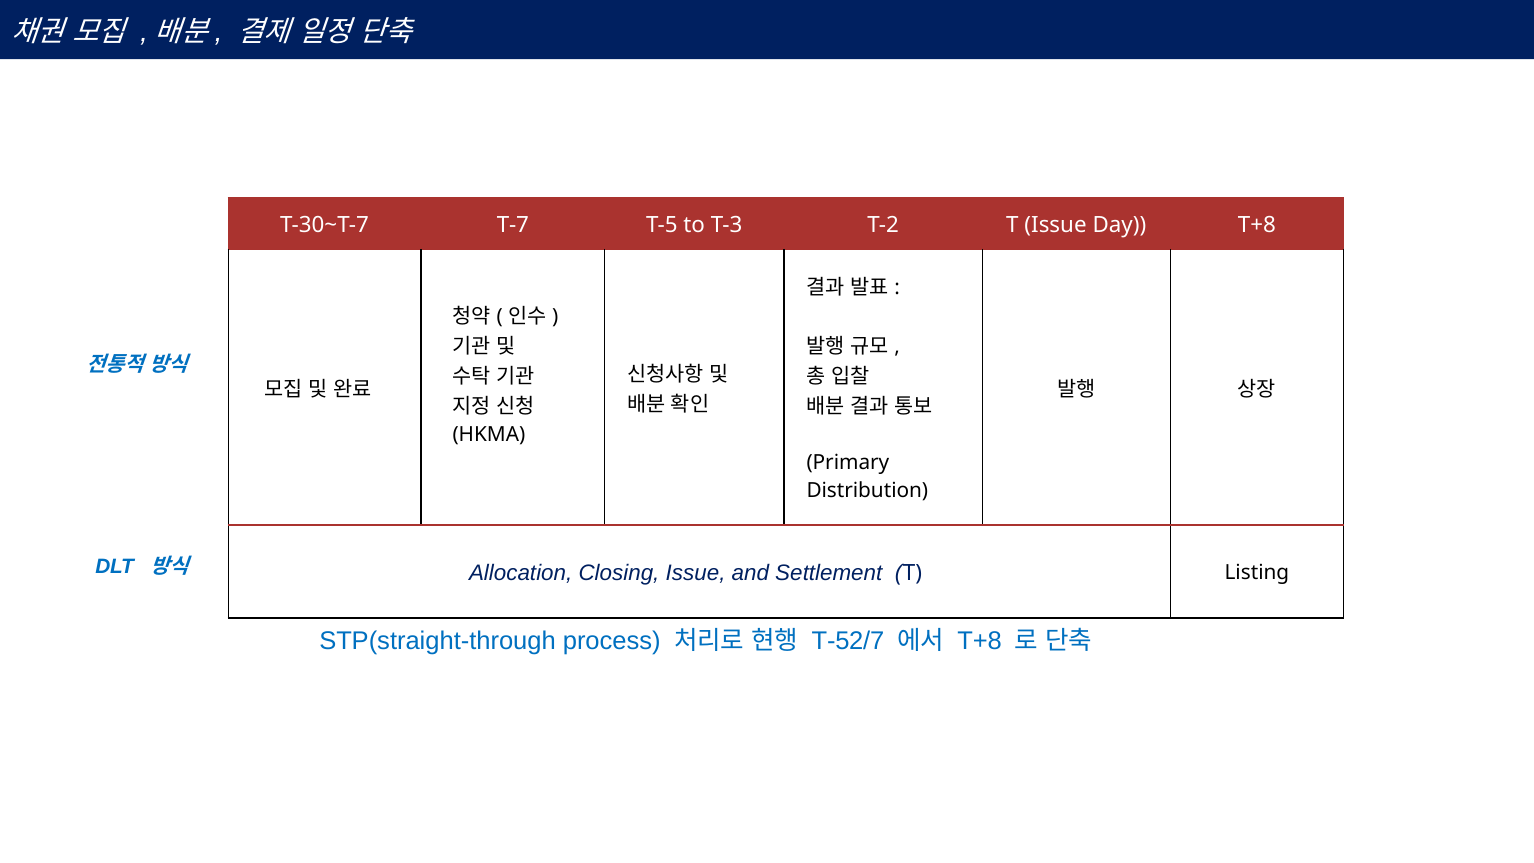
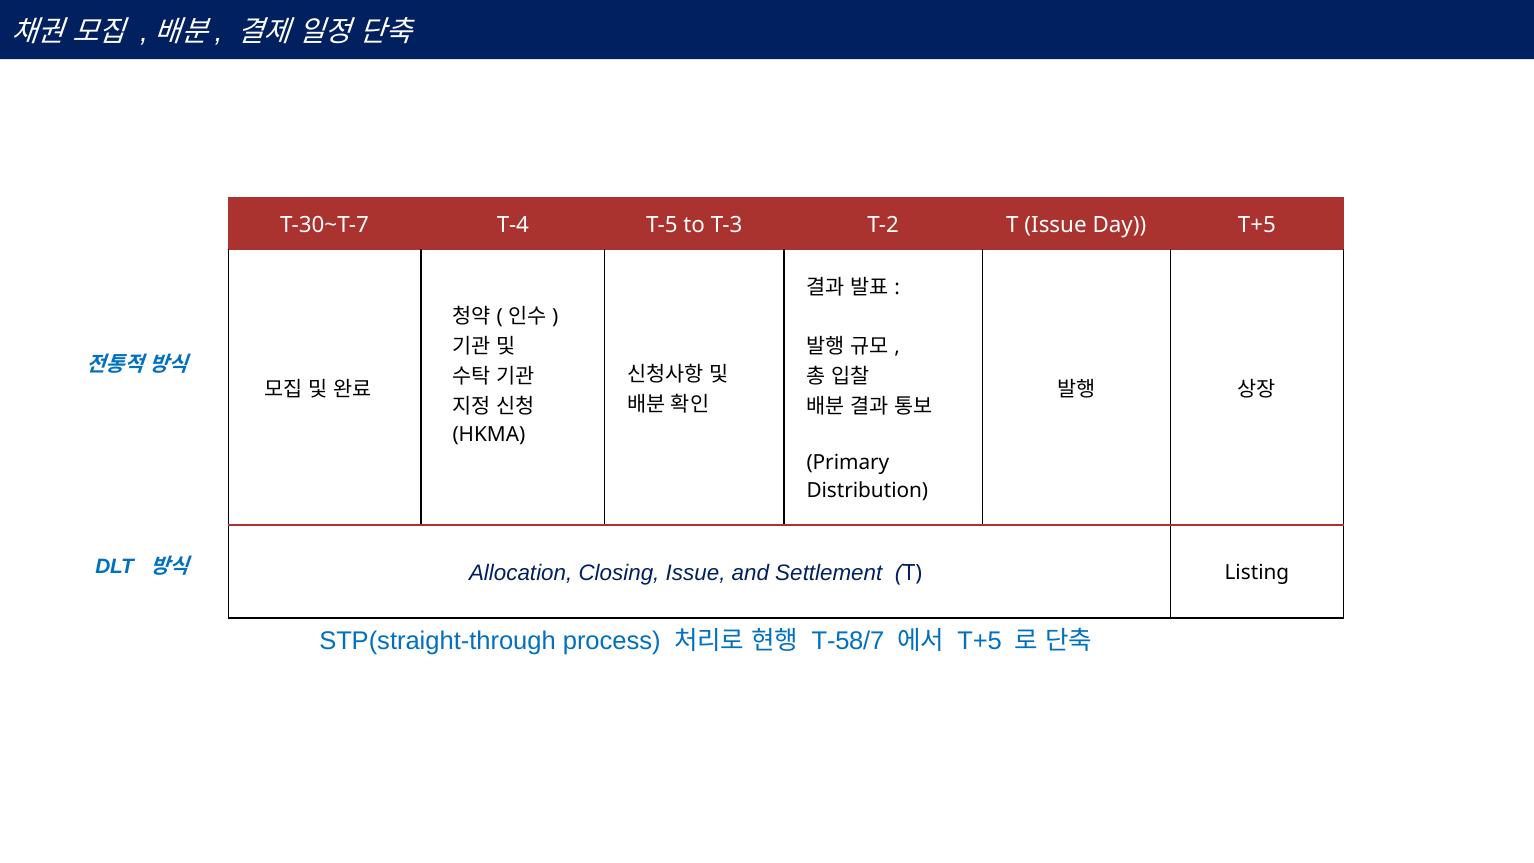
T-7: T-7 -> T-4
Day T+8: T+8 -> T+5
T-52/7: T-52/7 -> T-58/7
T+8 at (980, 641): T+8 -> T+5
